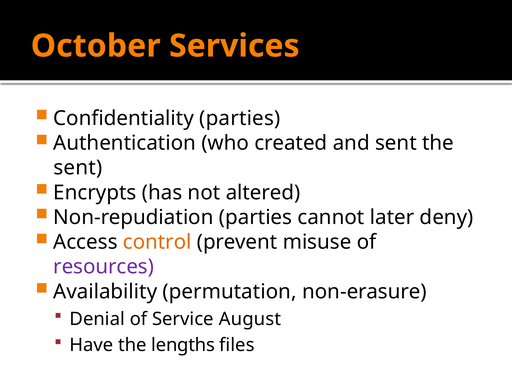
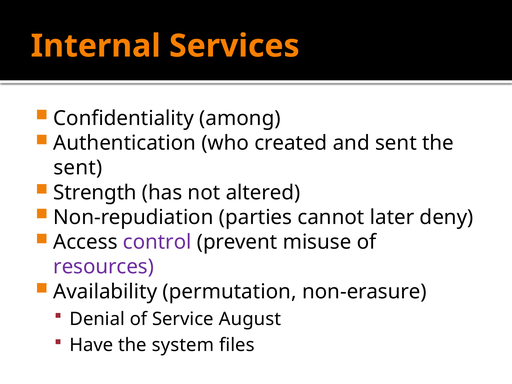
October: October -> Internal
Confidentiality parties: parties -> among
Encrypts: Encrypts -> Strength
control colour: orange -> purple
lengths: lengths -> system
